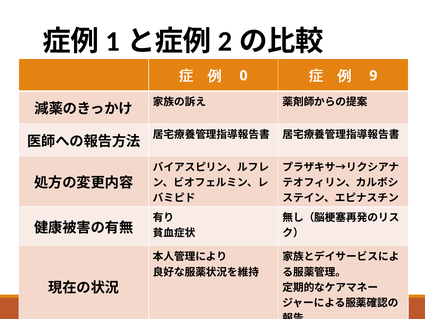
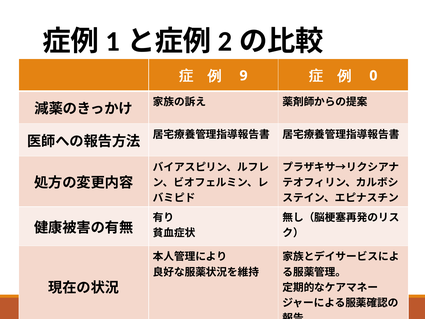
0: 0 -> 9
9: 9 -> 0
